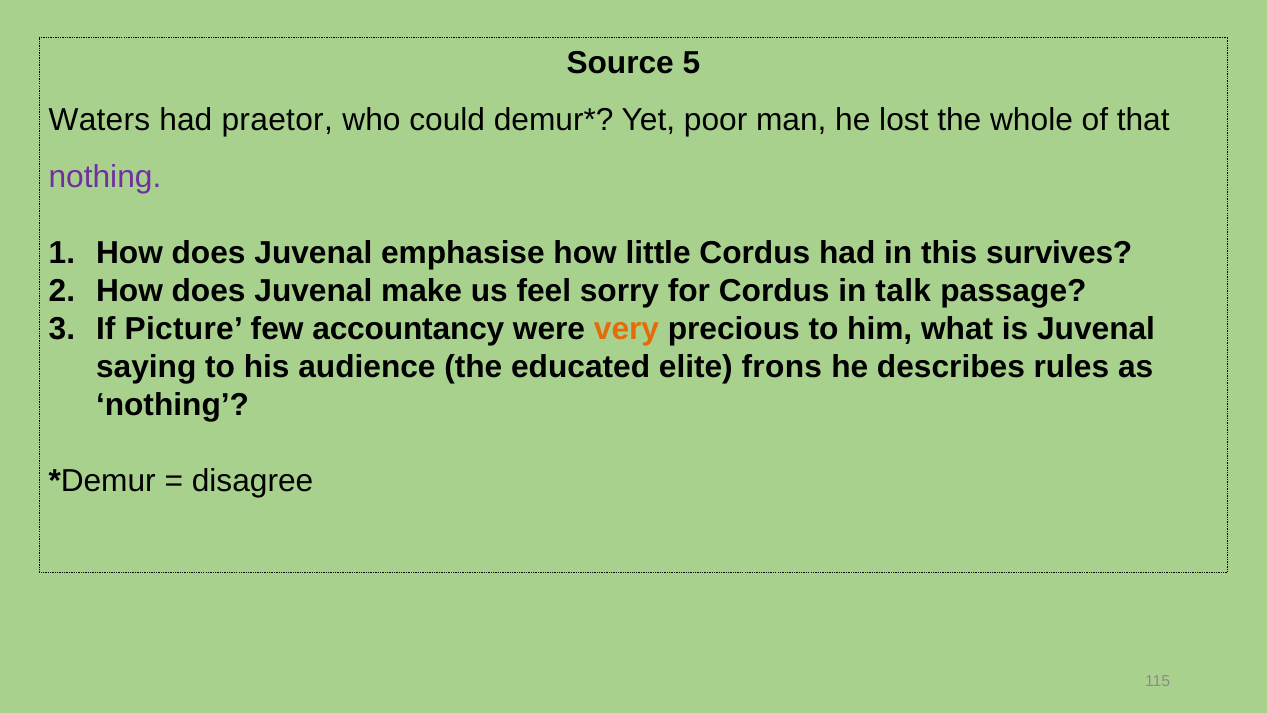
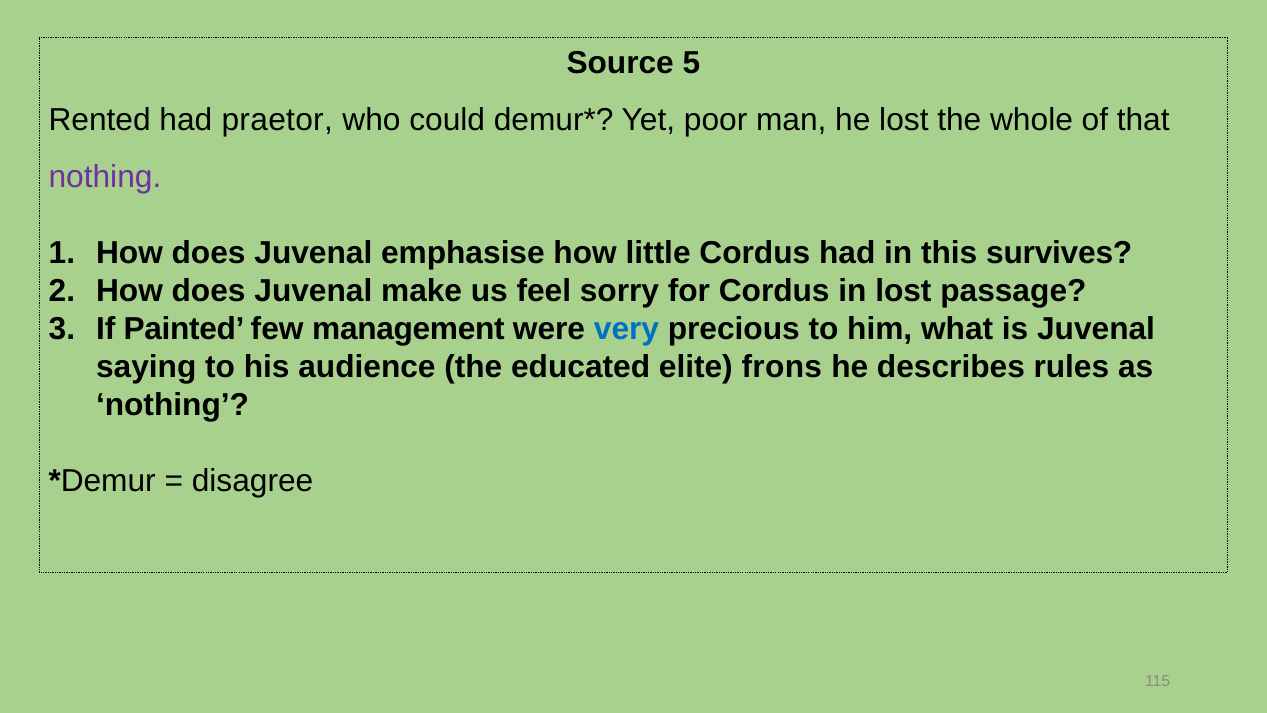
Waters: Waters -> Rented
in talk: talk -> lost
Picture: Picture -> Painted
accountancy: accountancy -> management
very colour: orange -> blue
